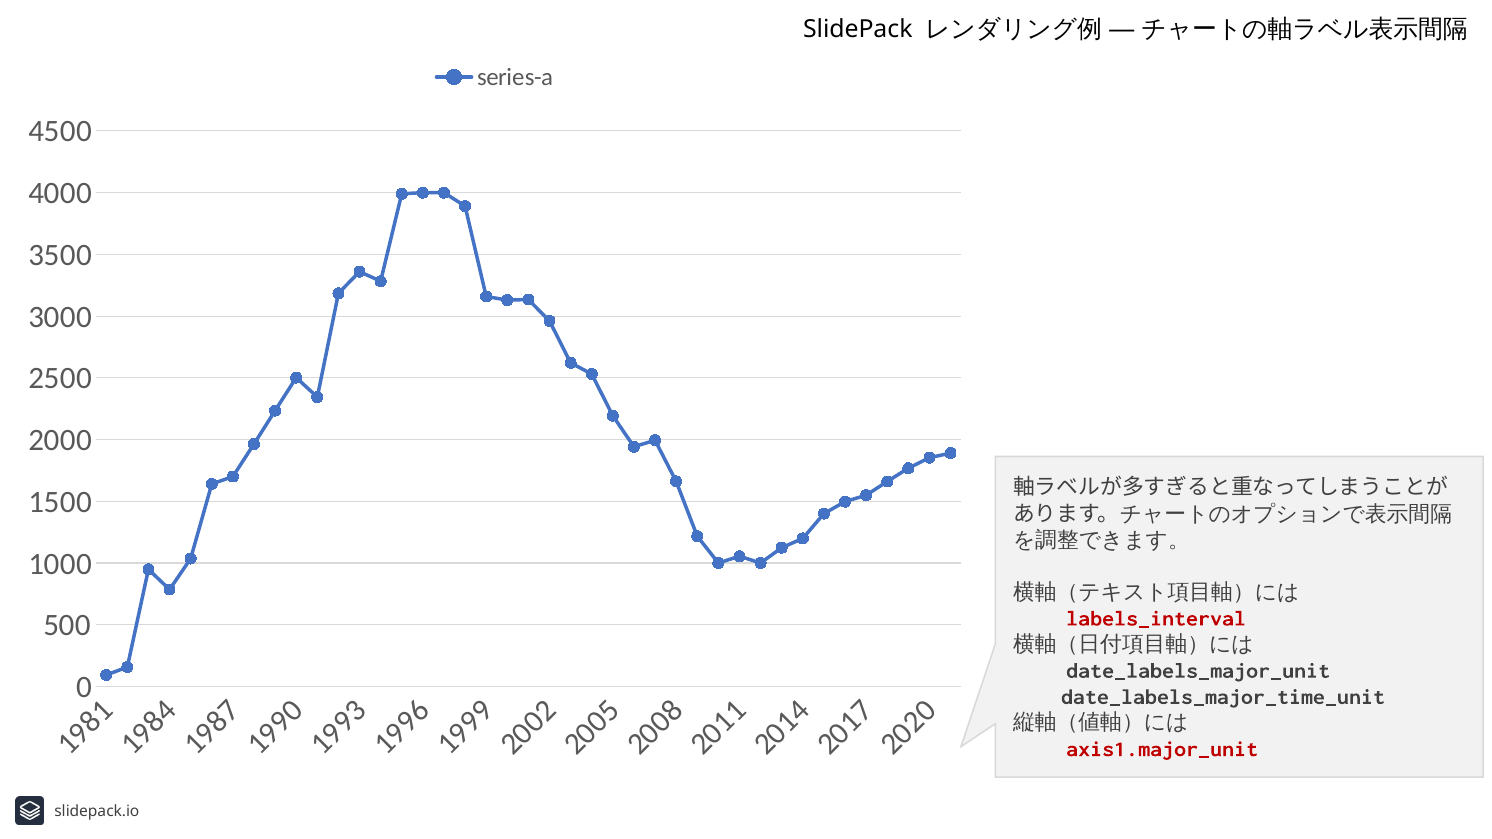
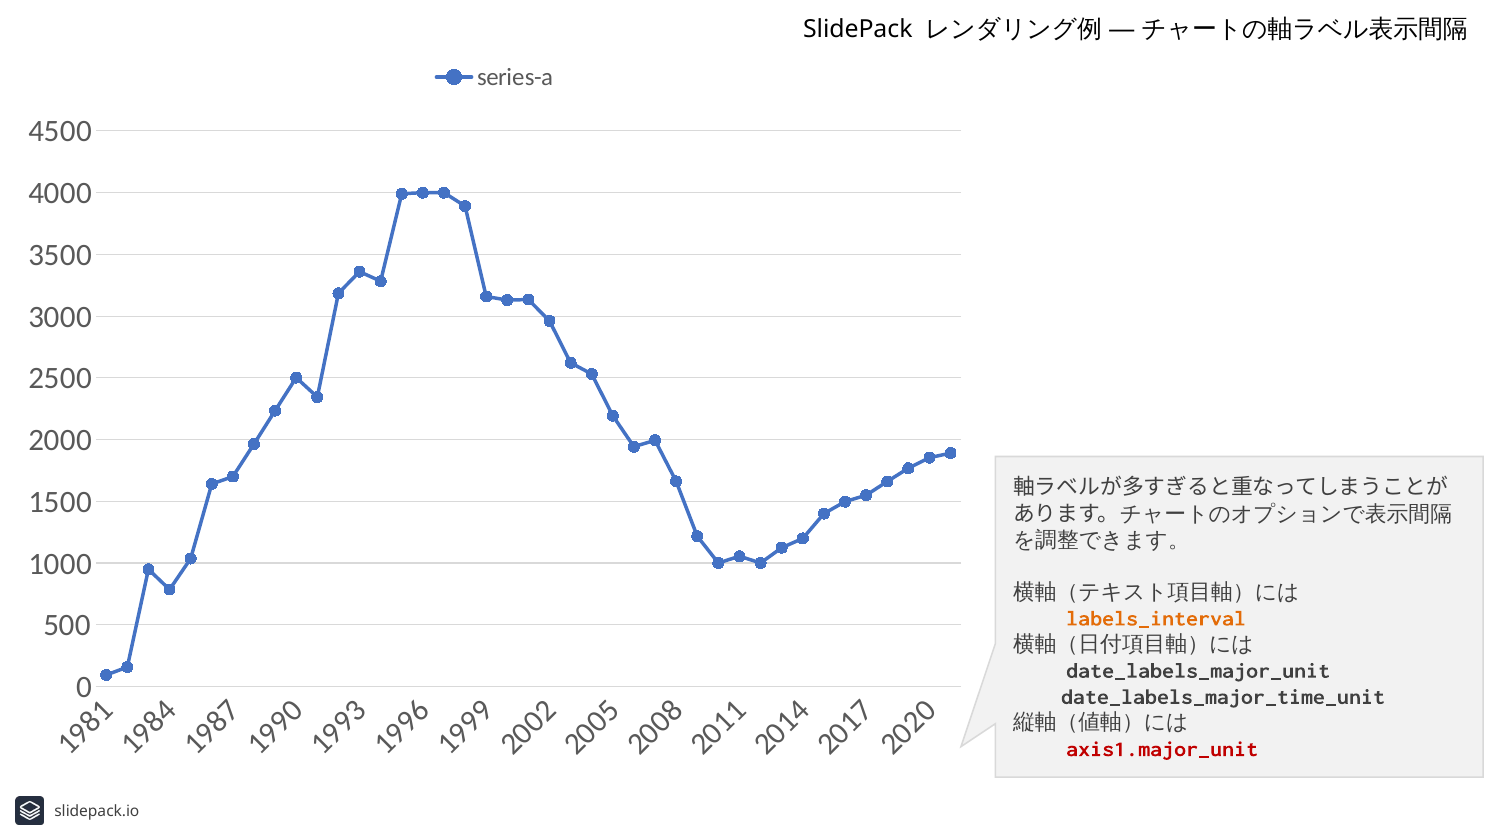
labels_interval colour: red -> orange
